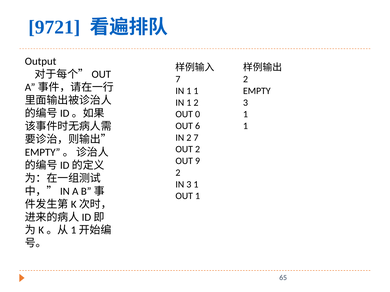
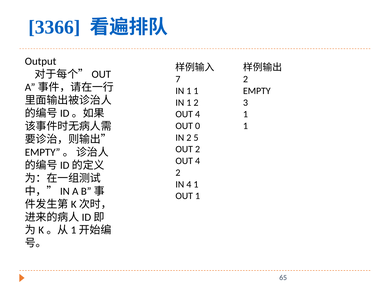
9721: 9721 -> 3366
0 at (198, 114): 0 -> 4
6: 6 -> 0
2 7: 7 -> 5
9 at (198, 161): 9 -> 4
IN 3: 3 -> 4
